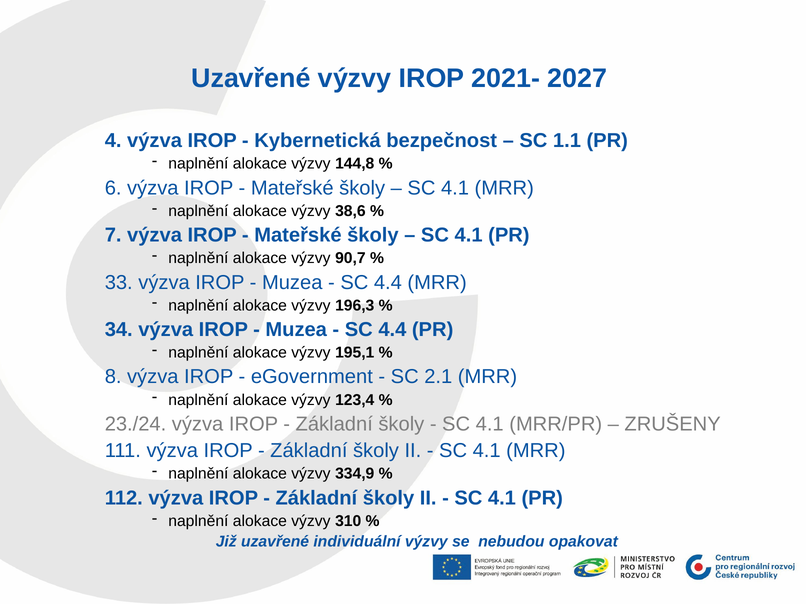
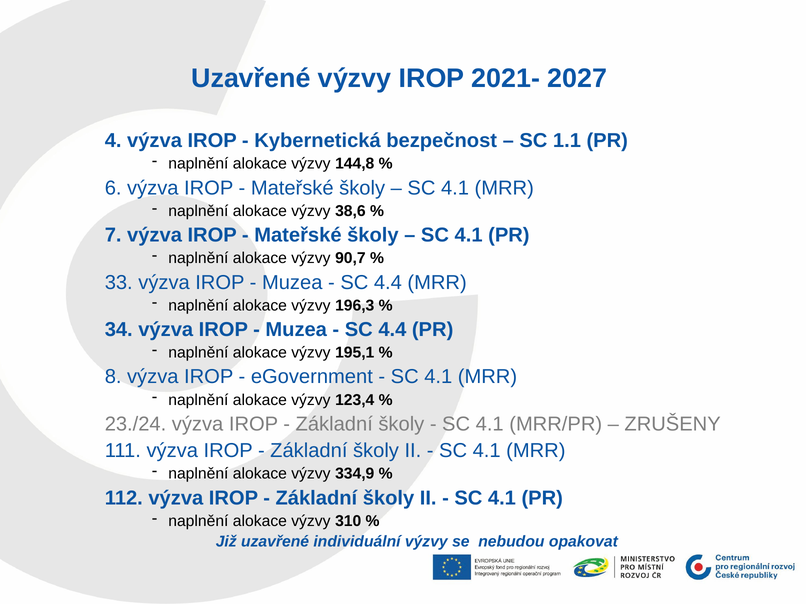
2.1 at (438, 377): 2.1 -> 4.1
